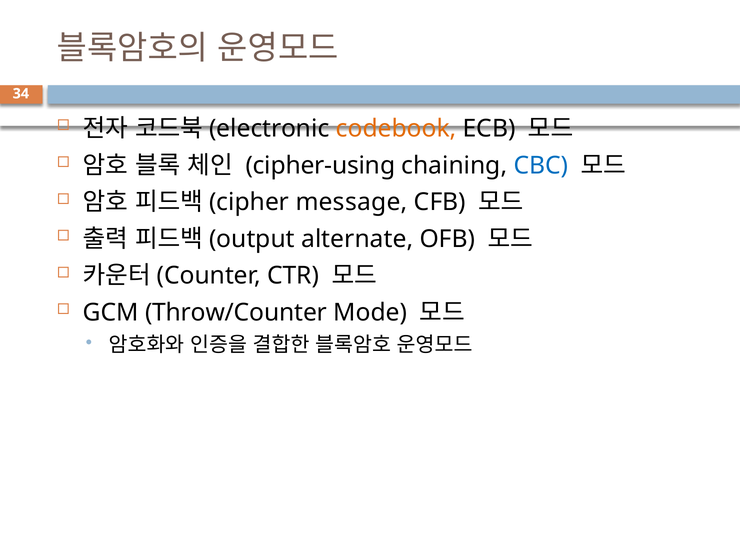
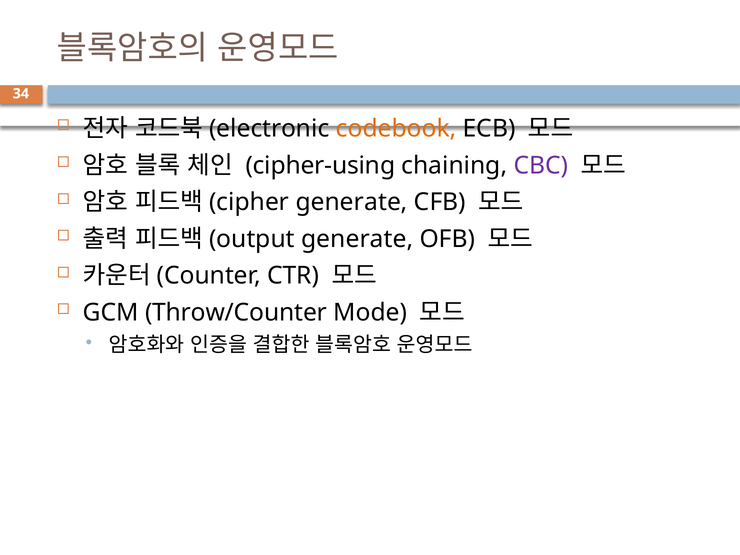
CBC colour: blue -> purple
message at (351, 202): message -> generate
alternate at (357, 239): alternate -> generate
